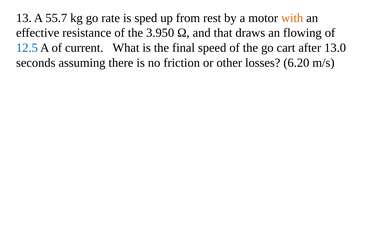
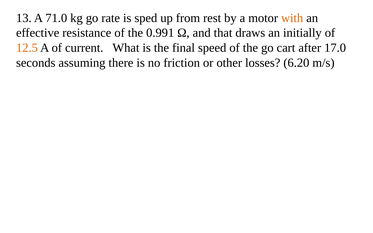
55.7: 55.7 -> 71.0
3.950: 3.950 -> 0.991
flowing: flowing -> initially
12.5 colour: blue -> orange
13.0: 13.0 -> 17.0
